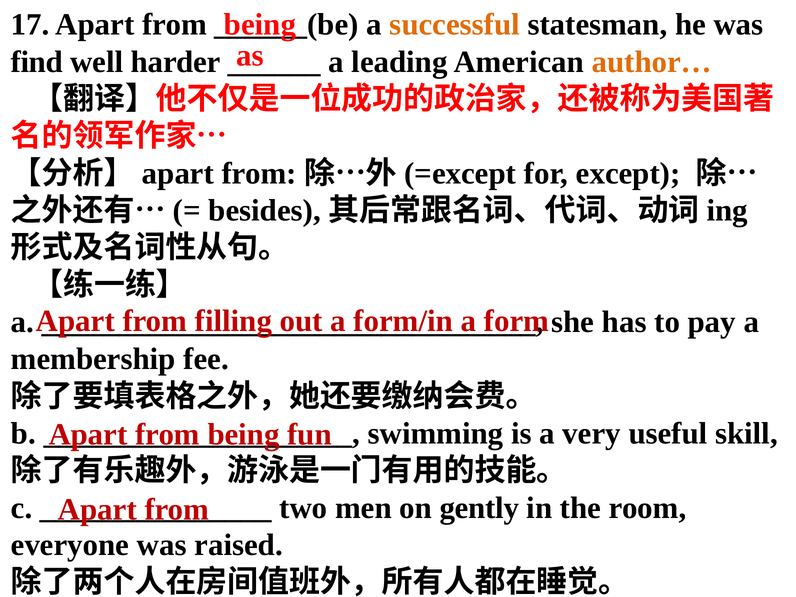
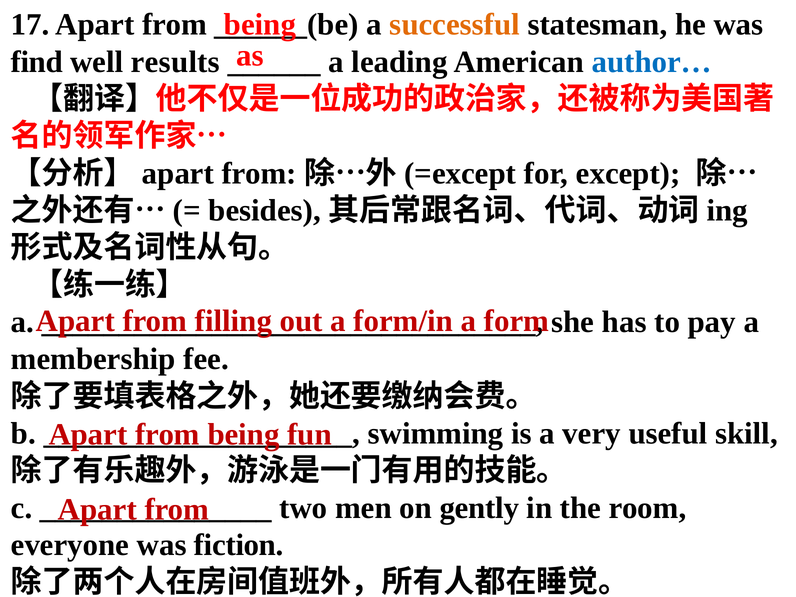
harder: harder -> results
author… colour: orange -> blue
raised: raised -> fiction
